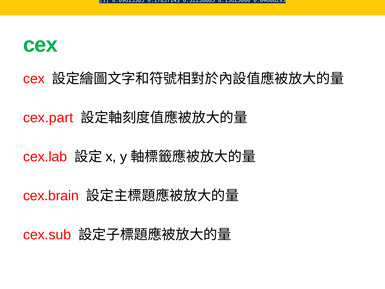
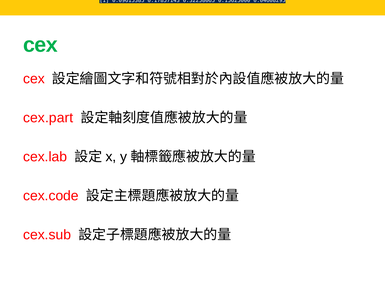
cex.brain: cex.brain -> cex.code
